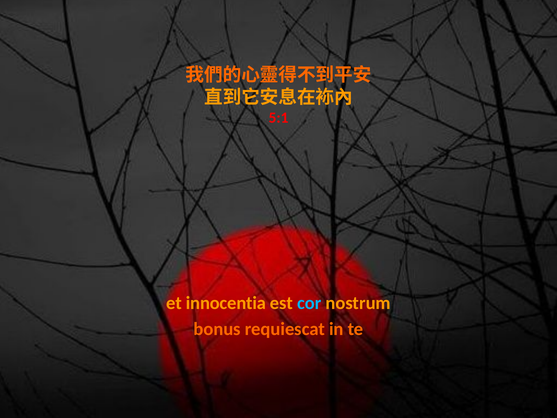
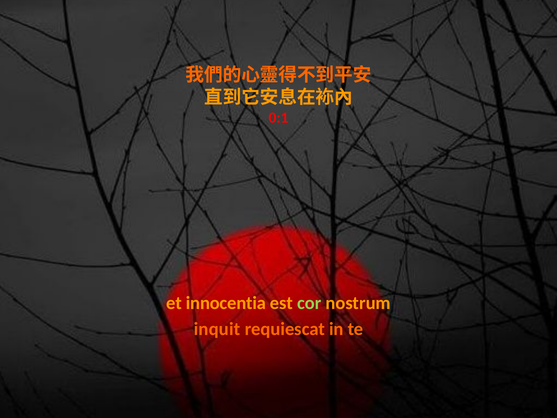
5:1: 5:1 -> 0:1
cor colour: light blue -> light green
bonus: bonus -> inquit
